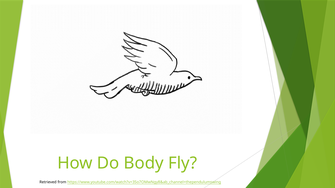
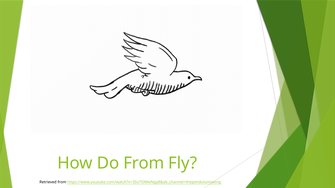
Do Body: Body -> From
